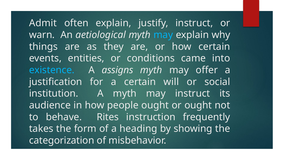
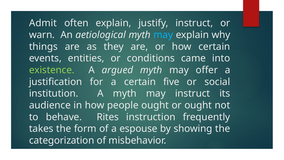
existence colour: light blue -> light green
assigns: assigns -> argued
will: will -> five
heading: heading -> espouse
